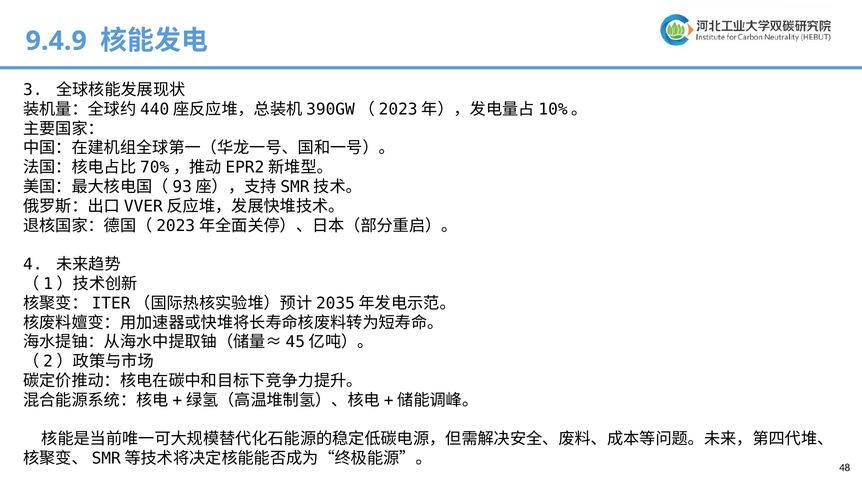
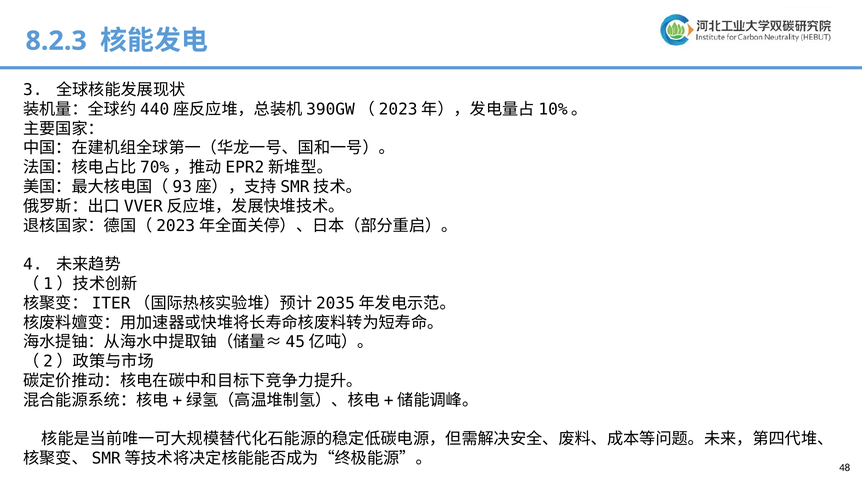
9.4.9: 9.4.9 -> 8.2.3
